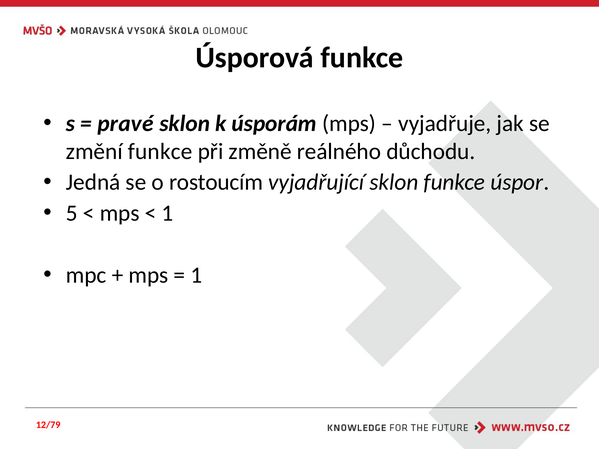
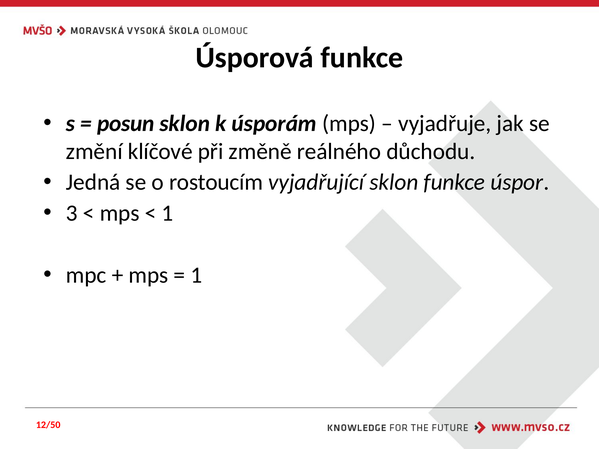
pravé: pravé -> posun
změní funkce: funkce -> klíčové
5: 5 -> 3
12/79: 12/79 -> 12/50
